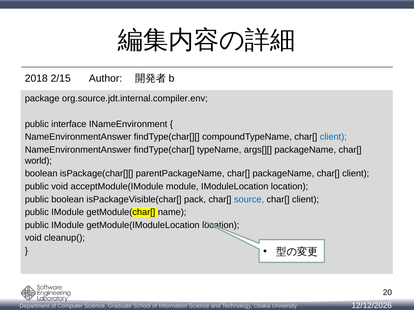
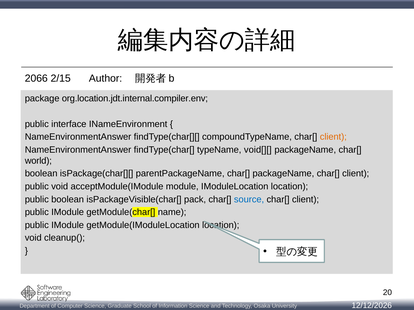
2018: 2018 -> 2066
org.source.jdt.internal.compiler.env: org.source.jdt.internal.compiler.env -> org.location.jdt.internal.compiler.env
client at (333, 137) colour: blue -> orange
args[][: args[][ -> void[][
